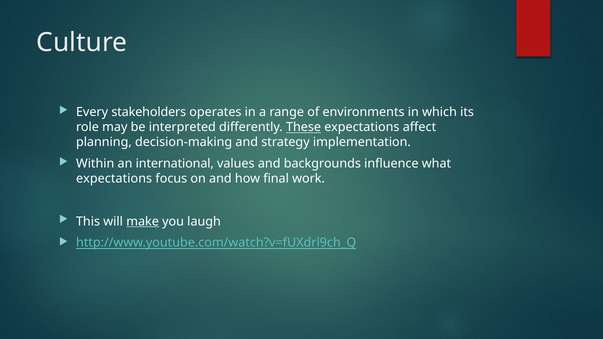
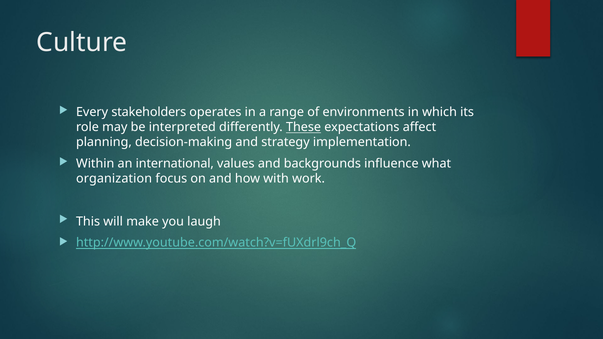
expectations at (114, 179): expectations -> organization
final: final -> with
make underline: present -> none
